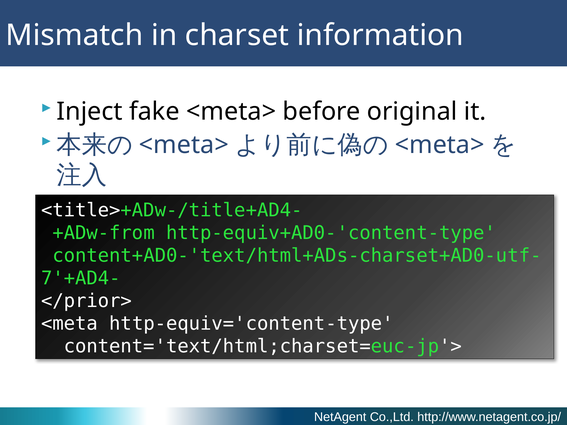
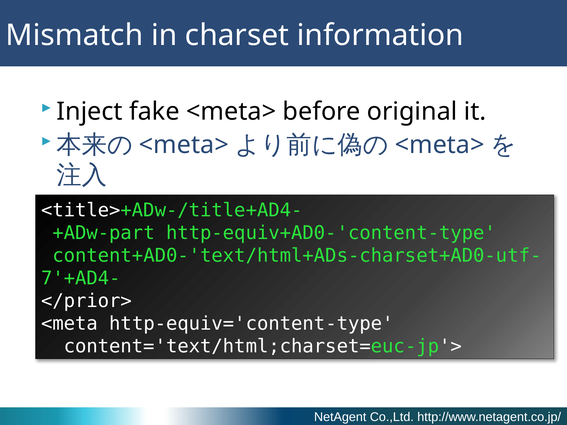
+ADw-from: +ADw-from -> +ADw-part
